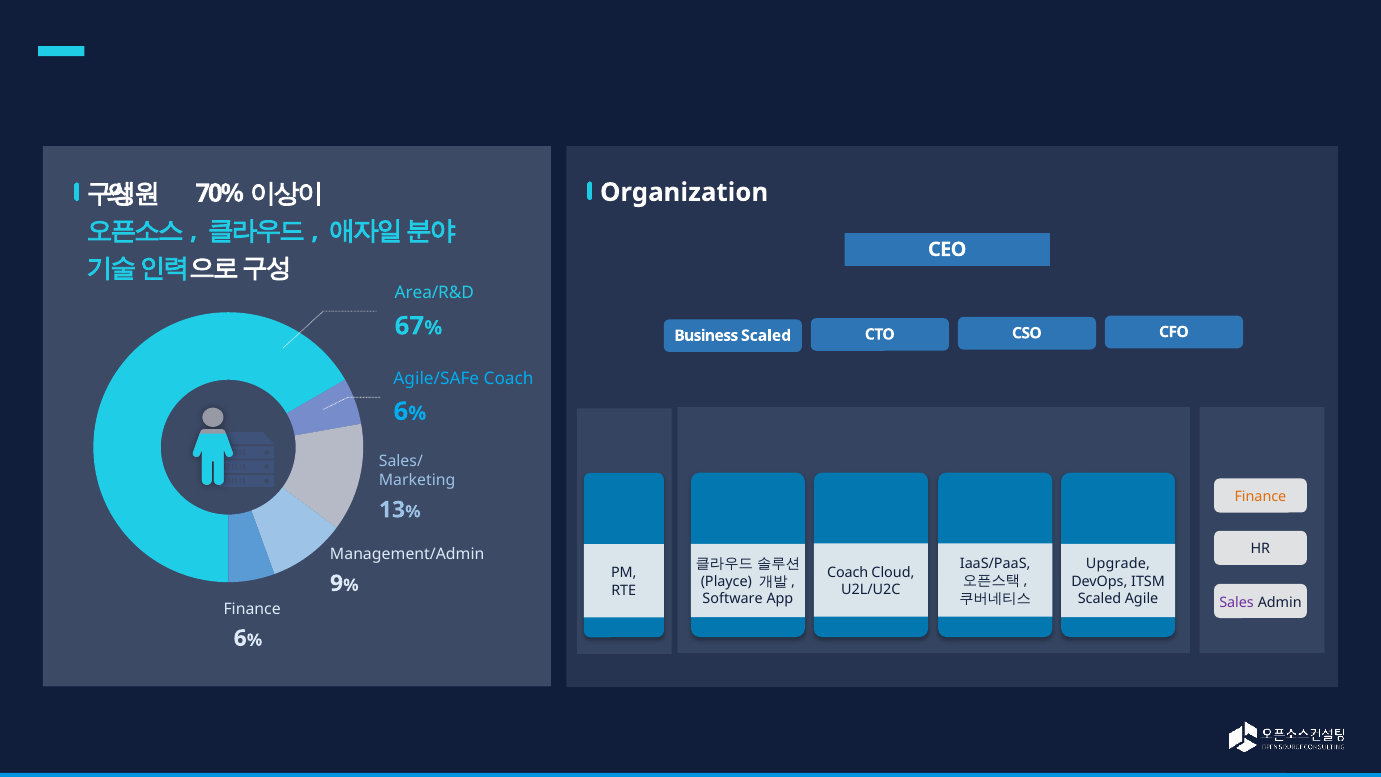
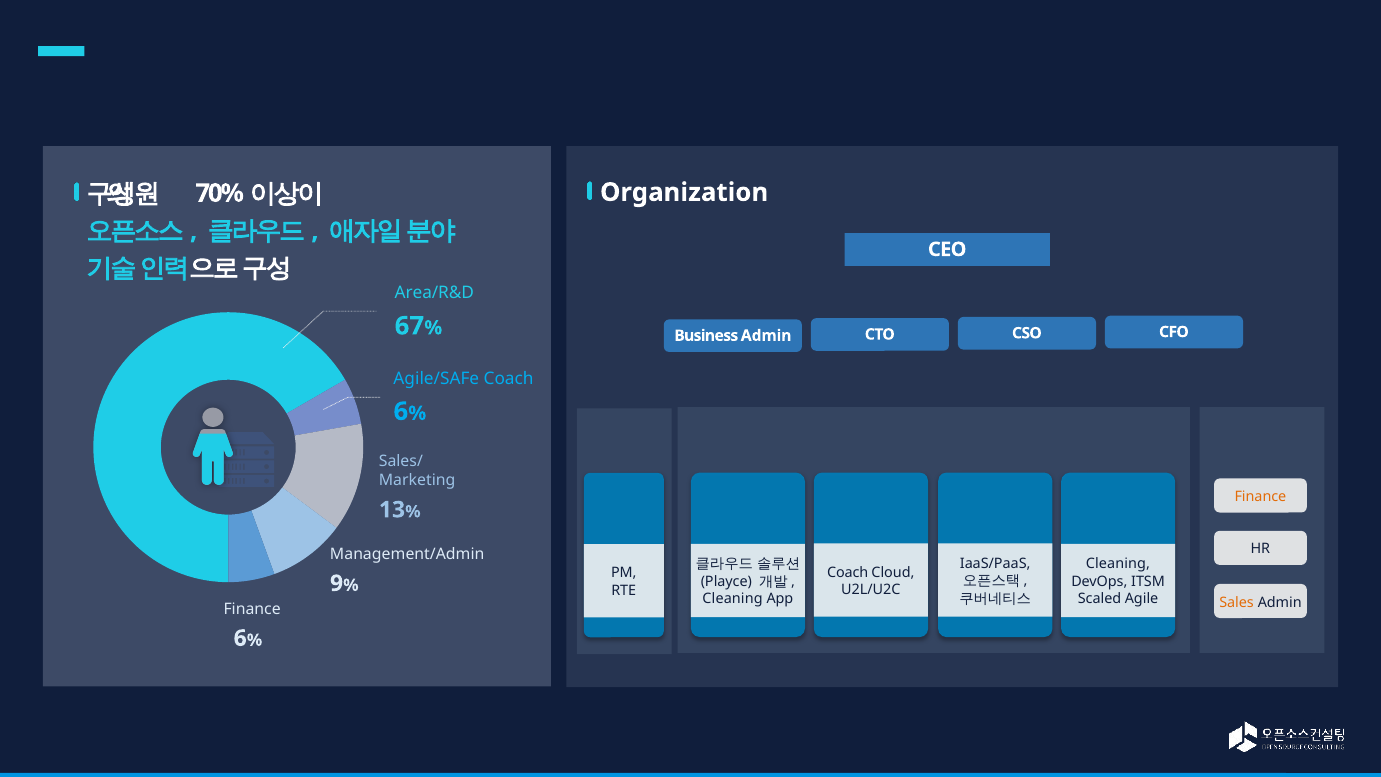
Business Scaled: Scaled -> Admin
Upgrade at (1118, 564): Upgrade -> Cleaning
Software at (733, 599): Software -> Cleaning
Sales colour: purple -> orange
